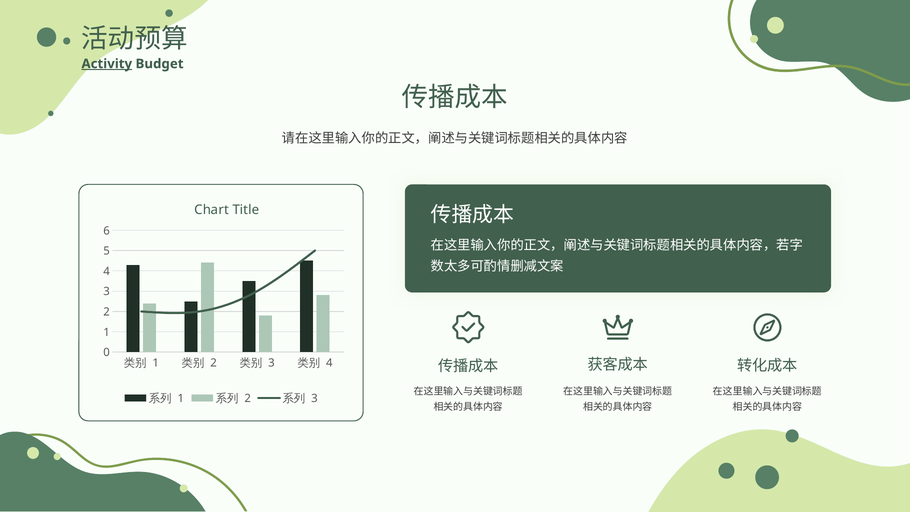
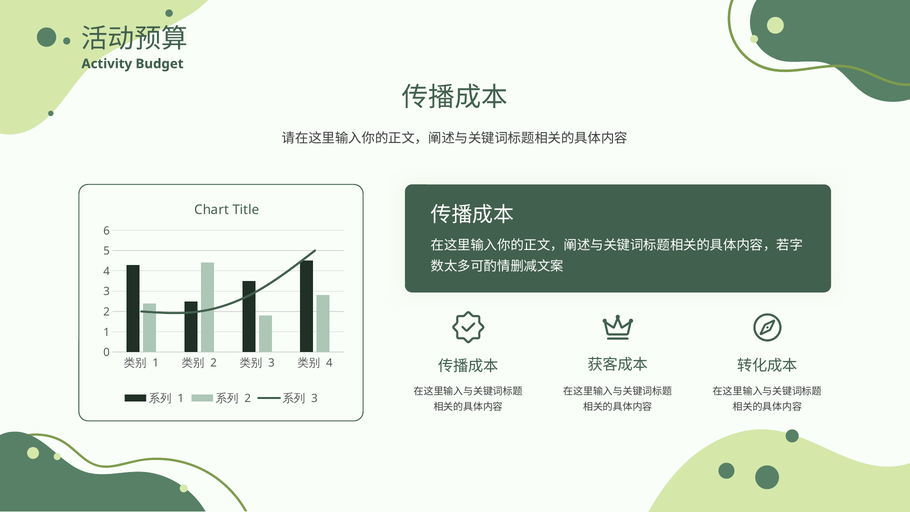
Activity underline: present -> none
